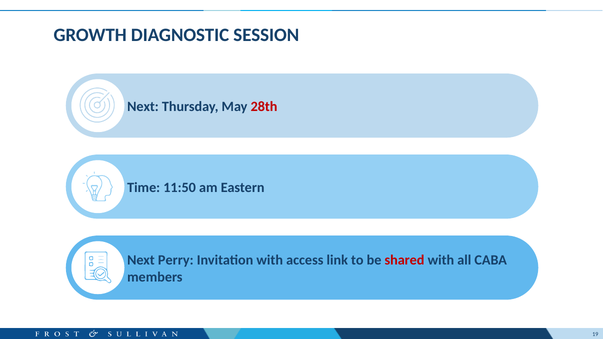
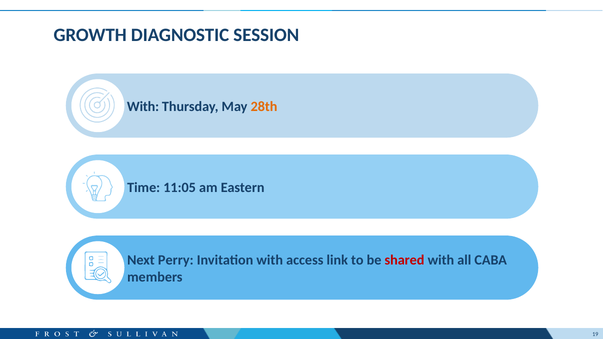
Next at (143, 107): Next -> With
28th colour: red -> orange
11:50: 11:50 -> 11:05
